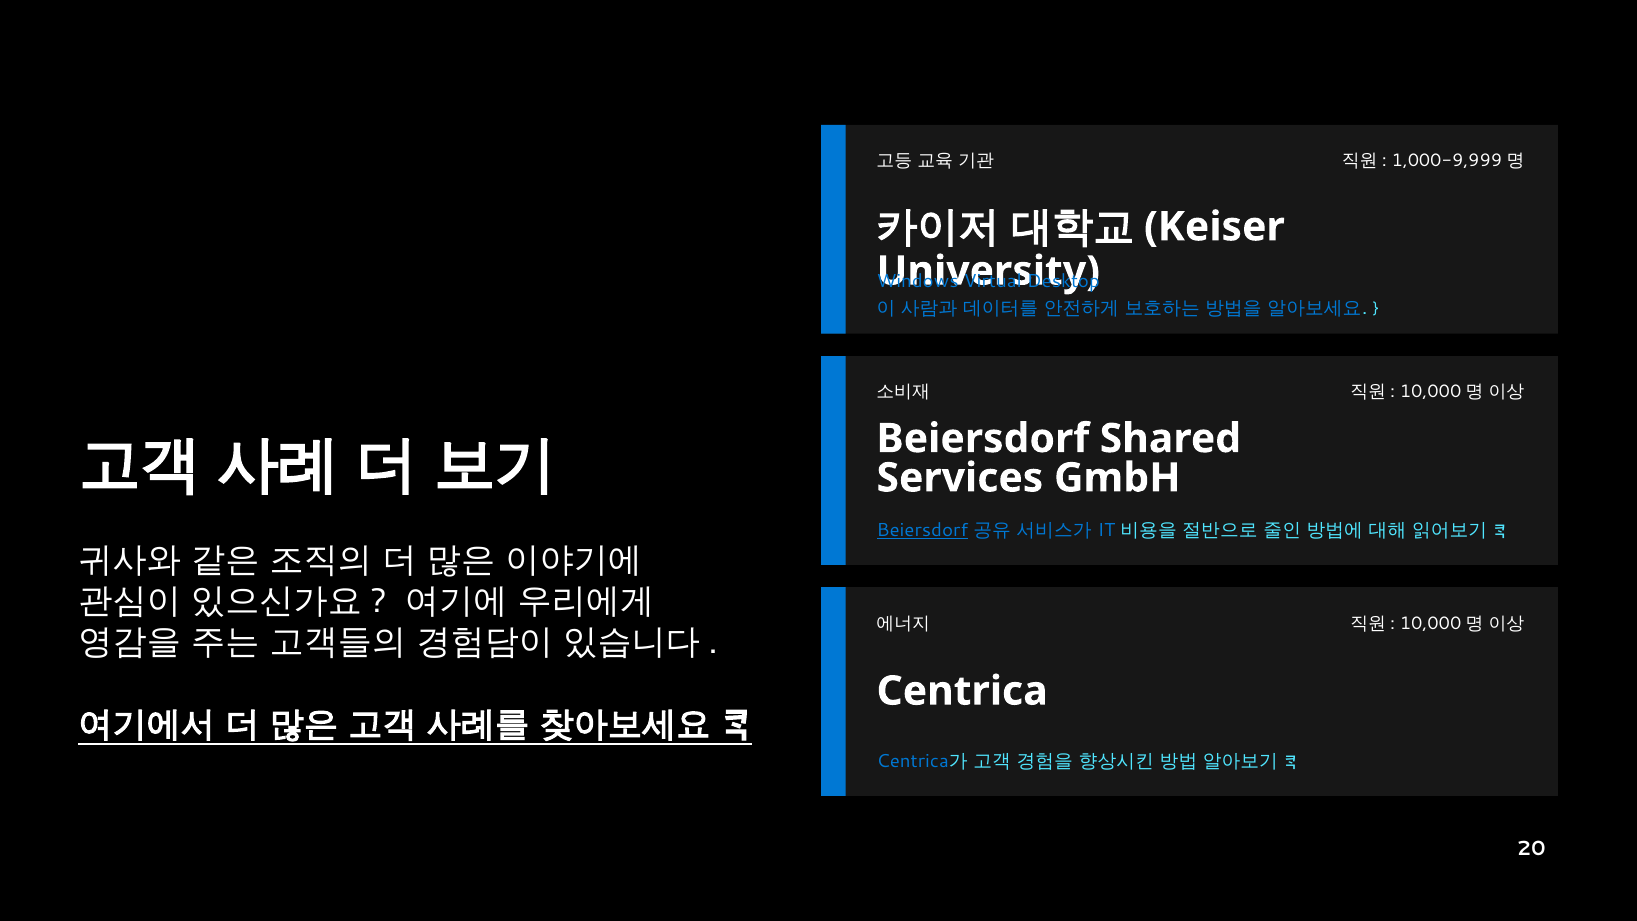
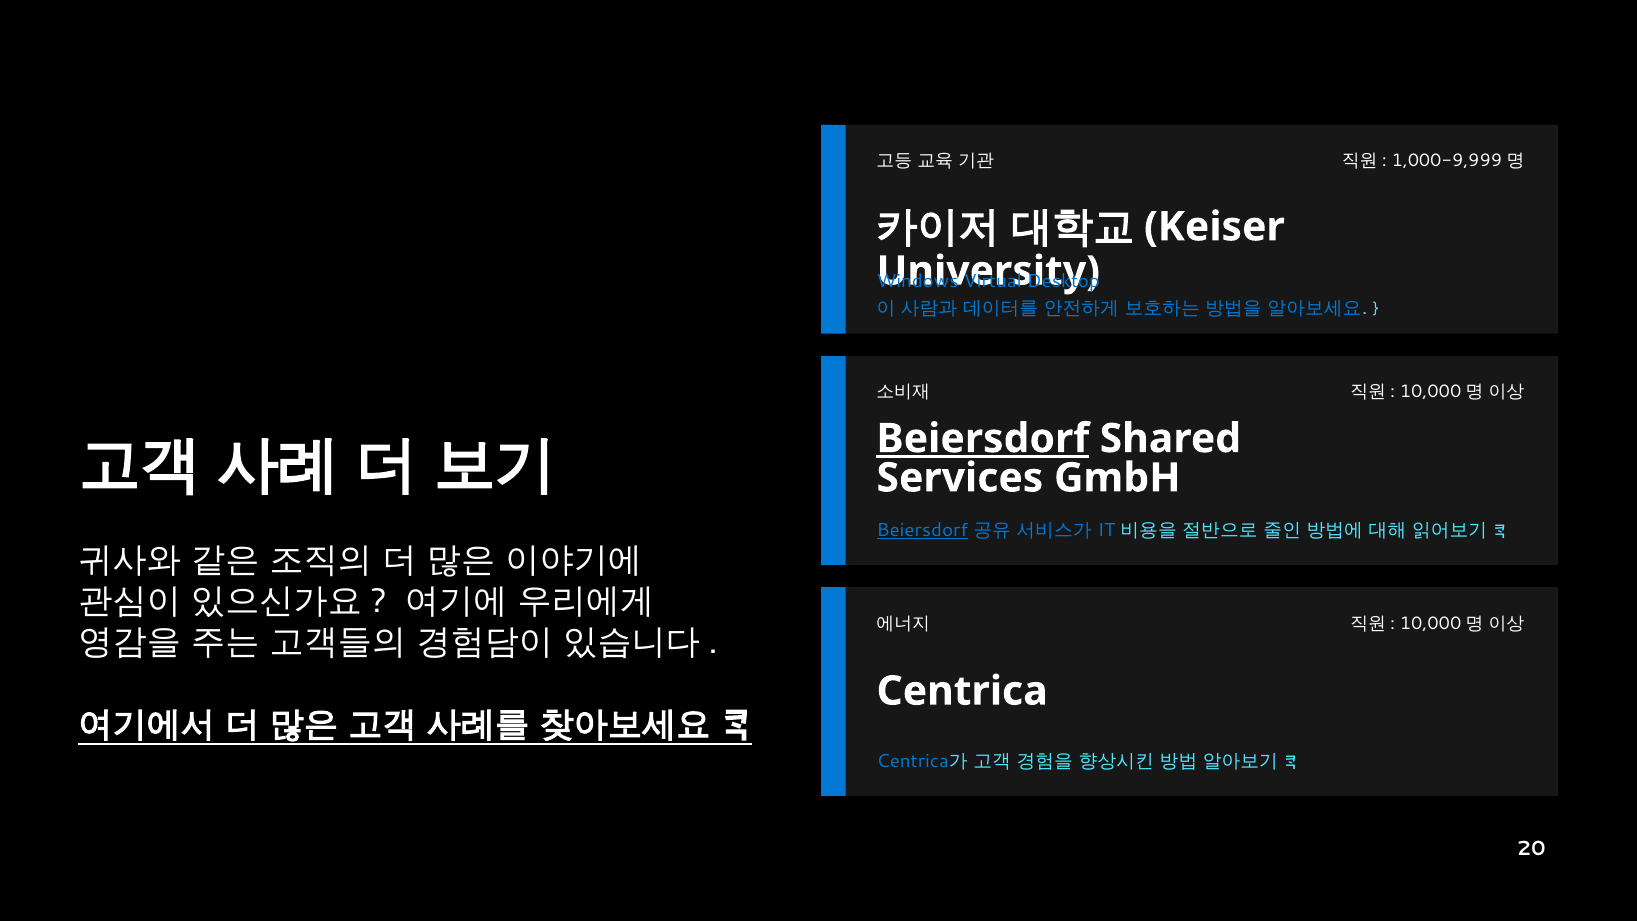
Beiersdorf at (983, 439) underline: none -> present
